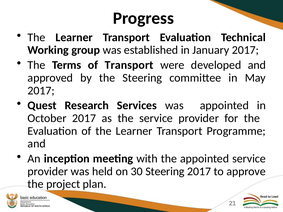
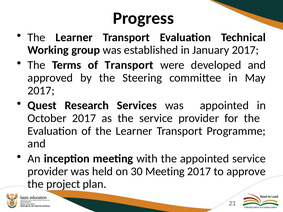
30 Steering: Steering -> Meeting
